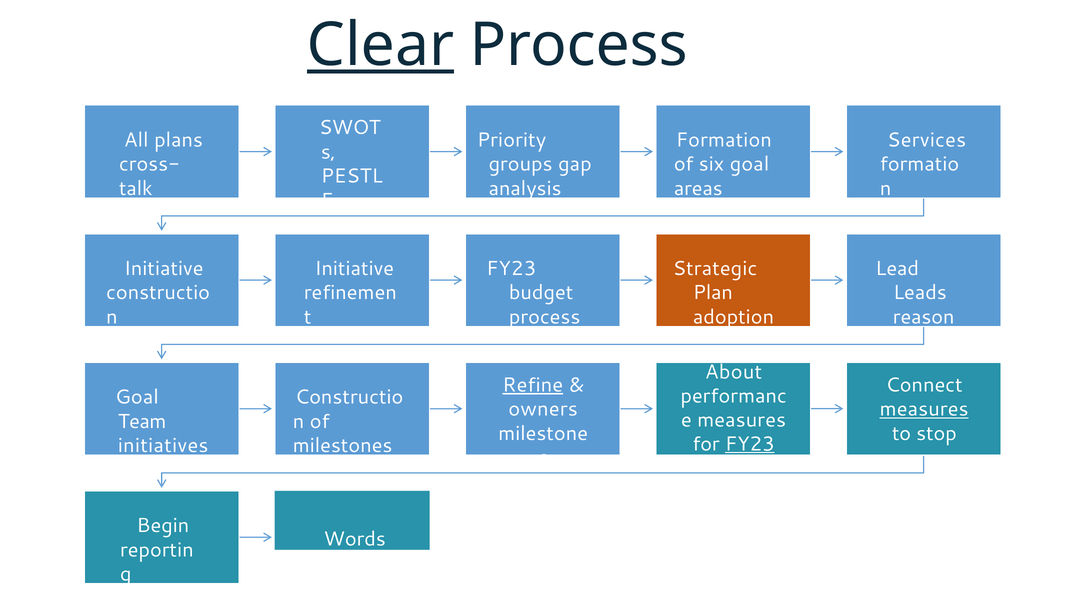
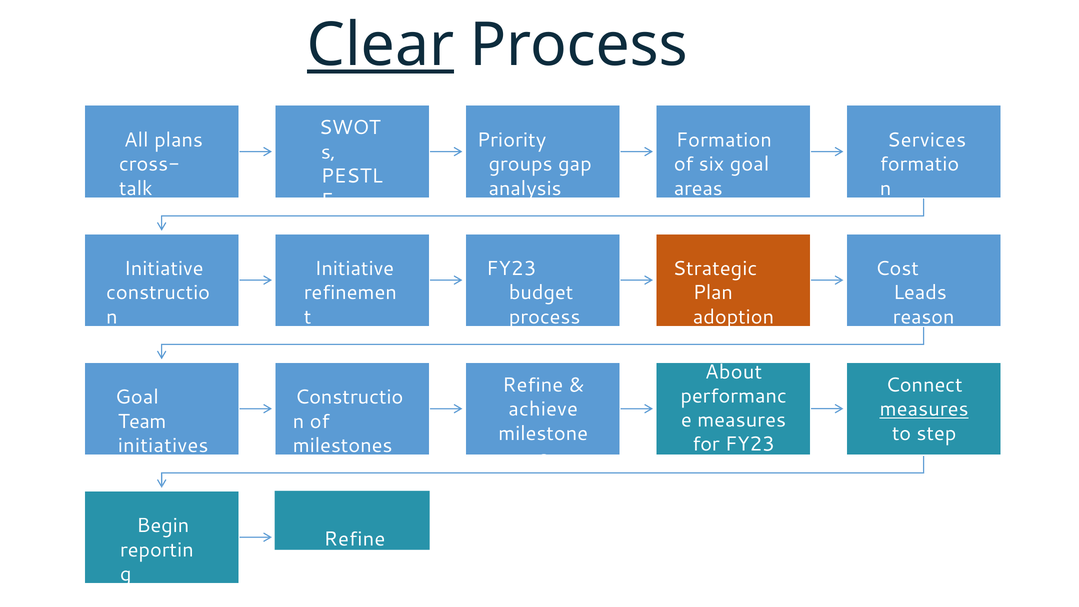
Lead: Lead -> Cost
Refine at (533, 385) underline: present -> none
owners: owners -> achieve
stop: stop -> step
FY23 at (750, 444) underline: present -> none
Words at (355, 539): Words -> Refine
